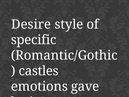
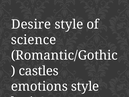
specific: specific -> science
emotions gave: gave -> style
